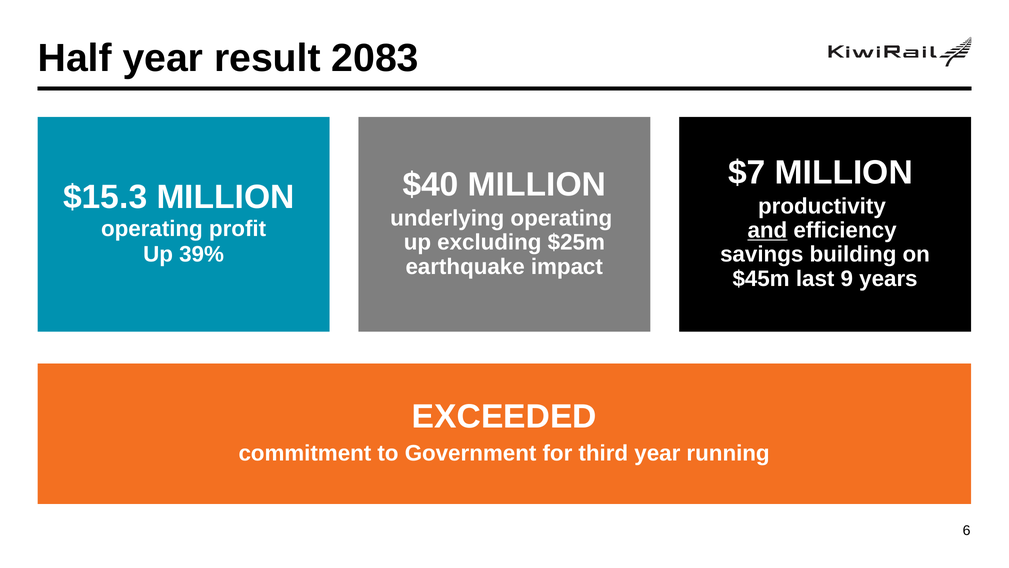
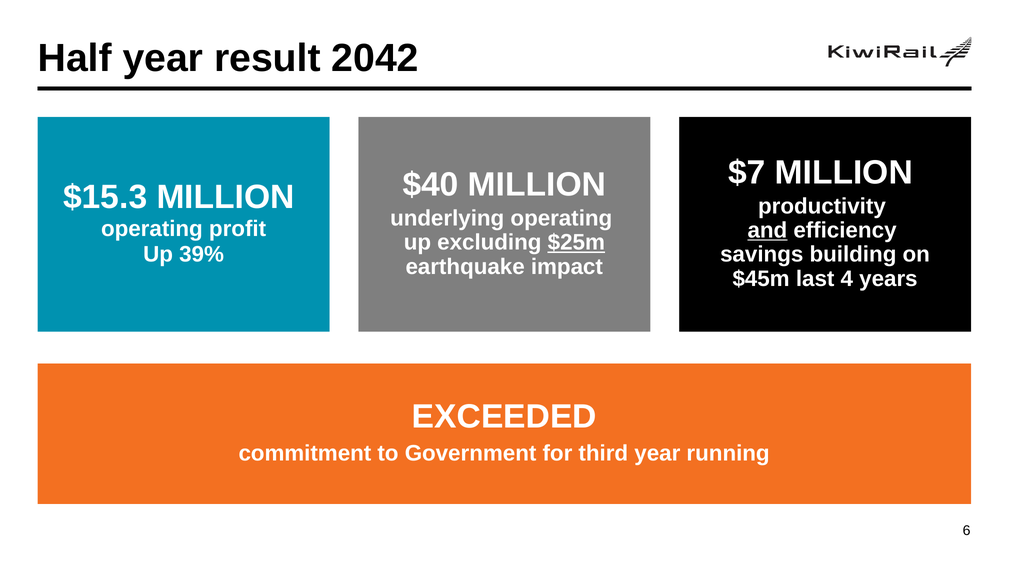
2083: 2083 -> 2042
$25m underline: none -> present
9: 9 -> 4
